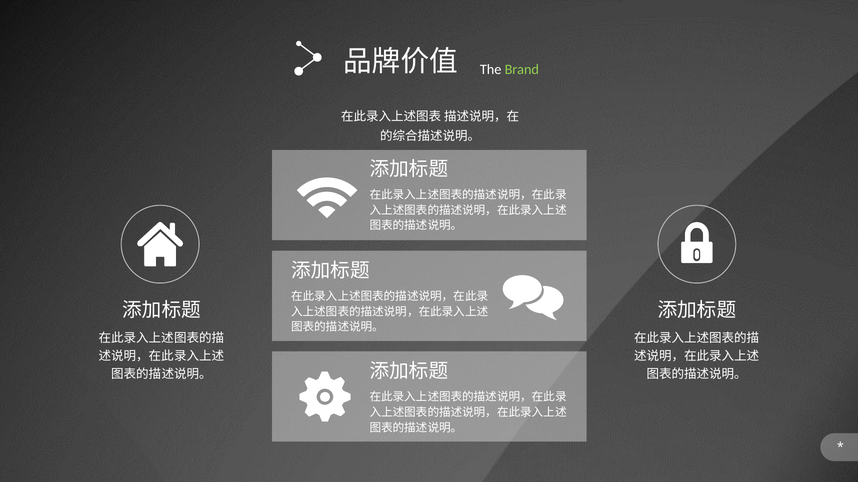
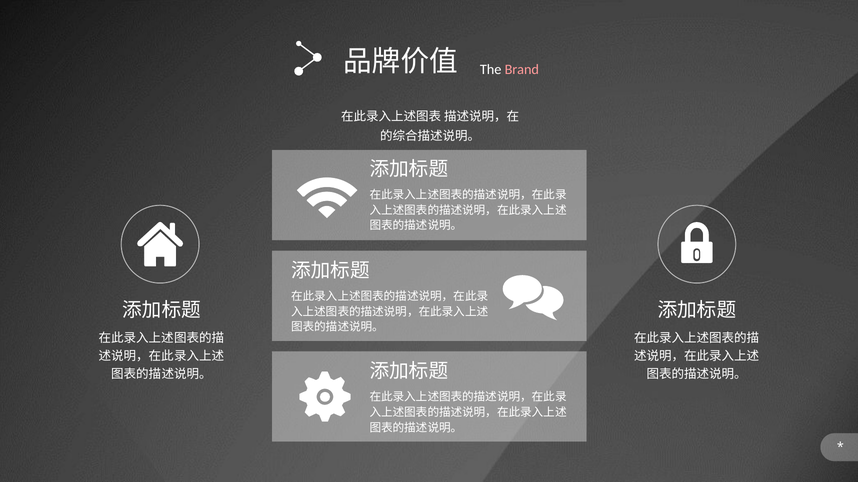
Brand colour: light green -> pink
